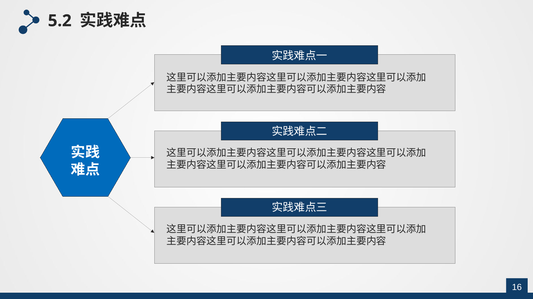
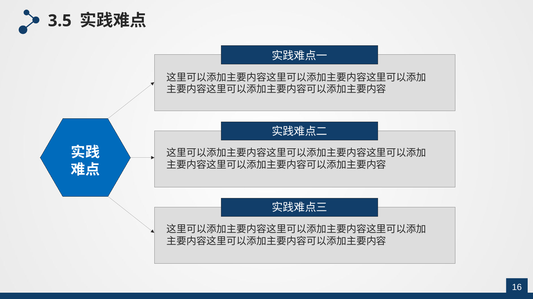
5.2: 5.2 -> 3.5
